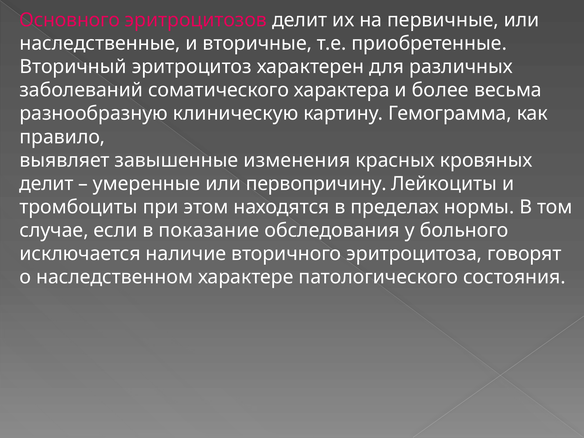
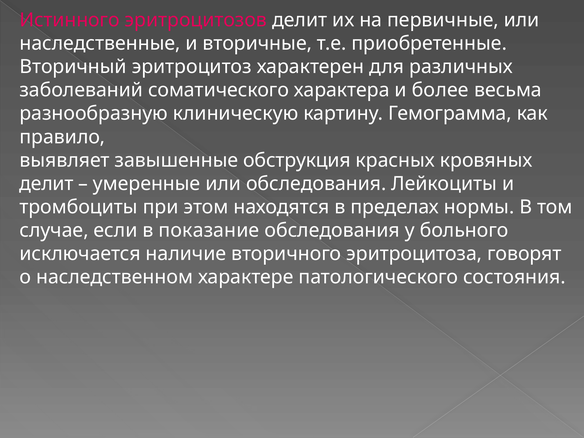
Основного: Основного -> Истинного
изменения: изменения -> обструкция
или первопричину: первопричину -> обследования
